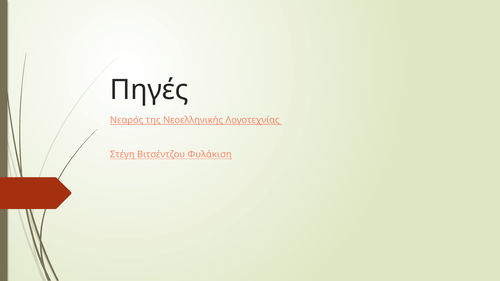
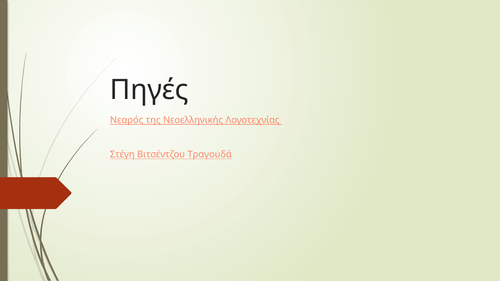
Φυλάκιση: Φυλάκιση -> Τραγουδά
